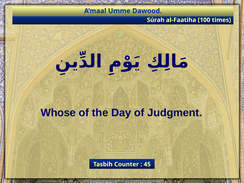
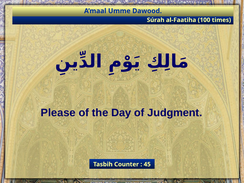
Whose: Whose -> Please
